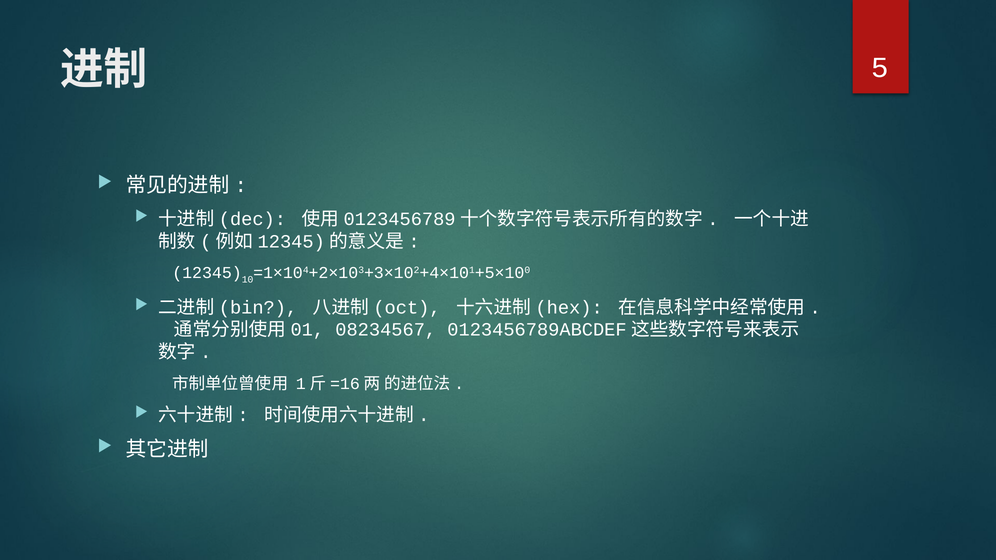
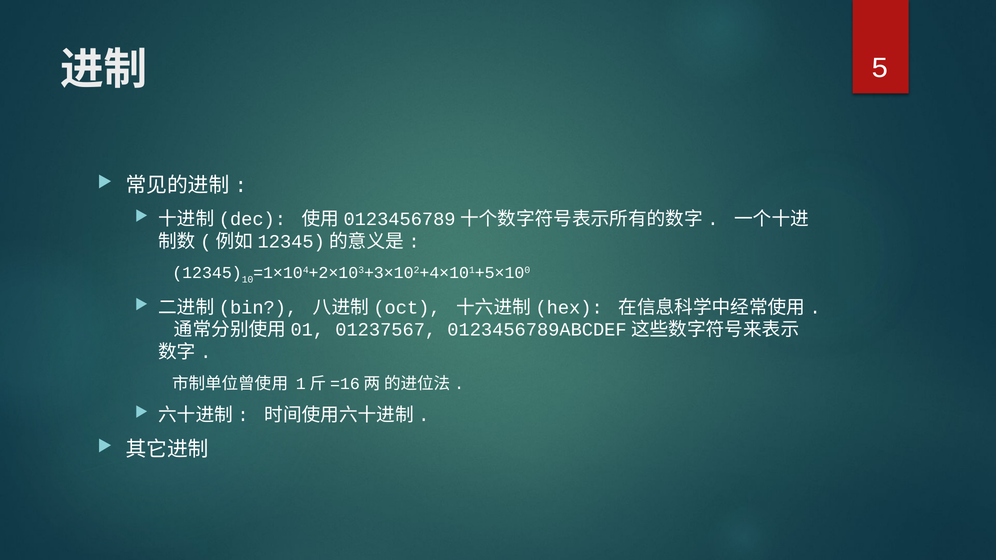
08234567: 08234567 -> 01237567
